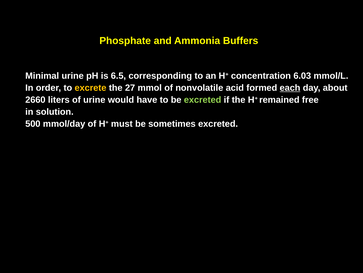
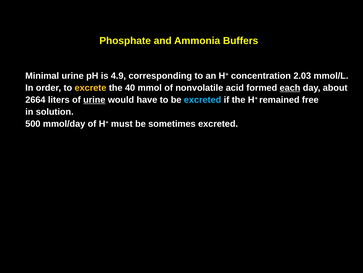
6.5: 6.5 -> 4.9
6.03: 6.03 -> 2.03
27: 27 -> 40
2660: 2660 -> 2664
urine at (94, 100) underline: none -> present
excreted at (203, 100) colour: light green -> light blue
